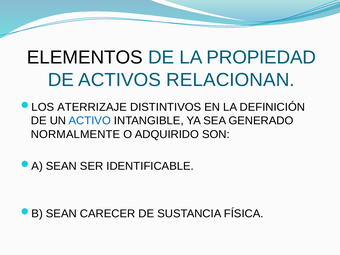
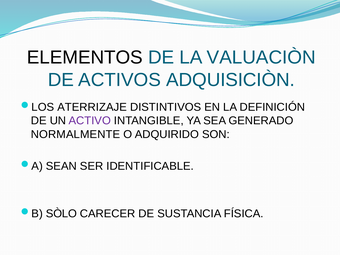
PROPIEDAD: PROPIEDAD -> VALUACIÒN
RELACIONAN: RELACIONAN -> ADQUISICIÒN
ACTIVO colour: blue -> purple
SEAN at (61, 214): SEAN -> SÒLO
